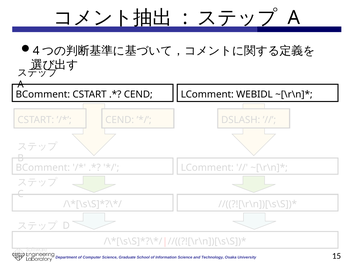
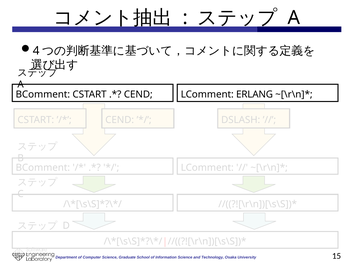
WEBIDL: WEBIDL -> ERLANG
